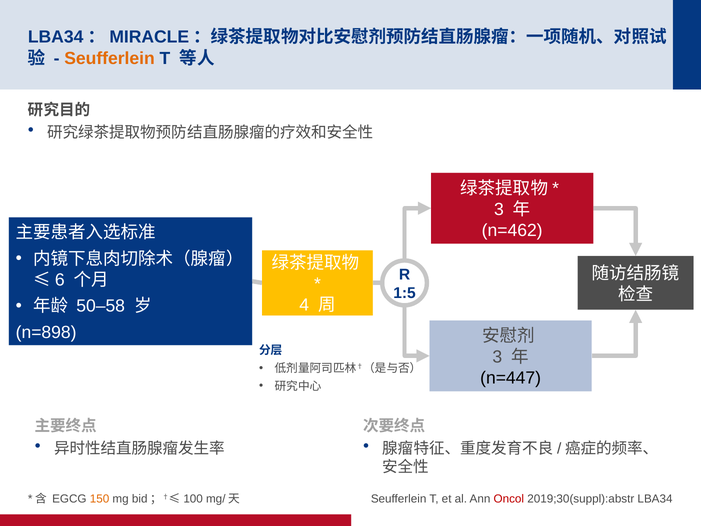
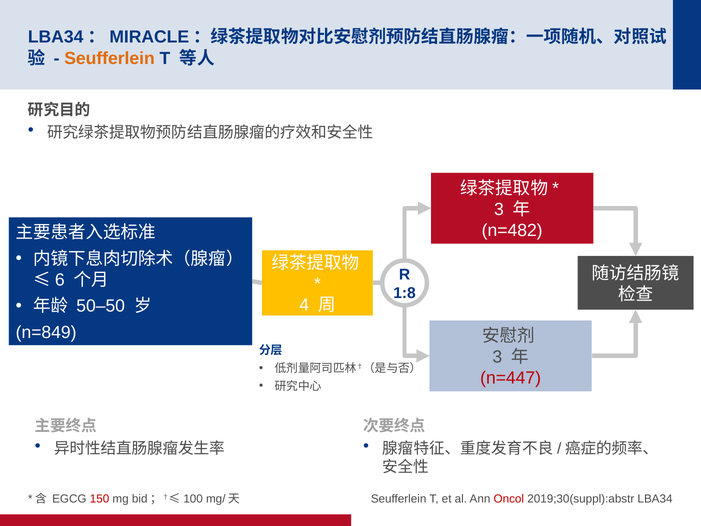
n=462: n=462 -> n=482
1:5: 1:5 -> 1:8
50–58: 50–58 -> 50–50
n=898: n=898 -> n=849
n=447 colour: black -> red
150 colour: orange -> red
